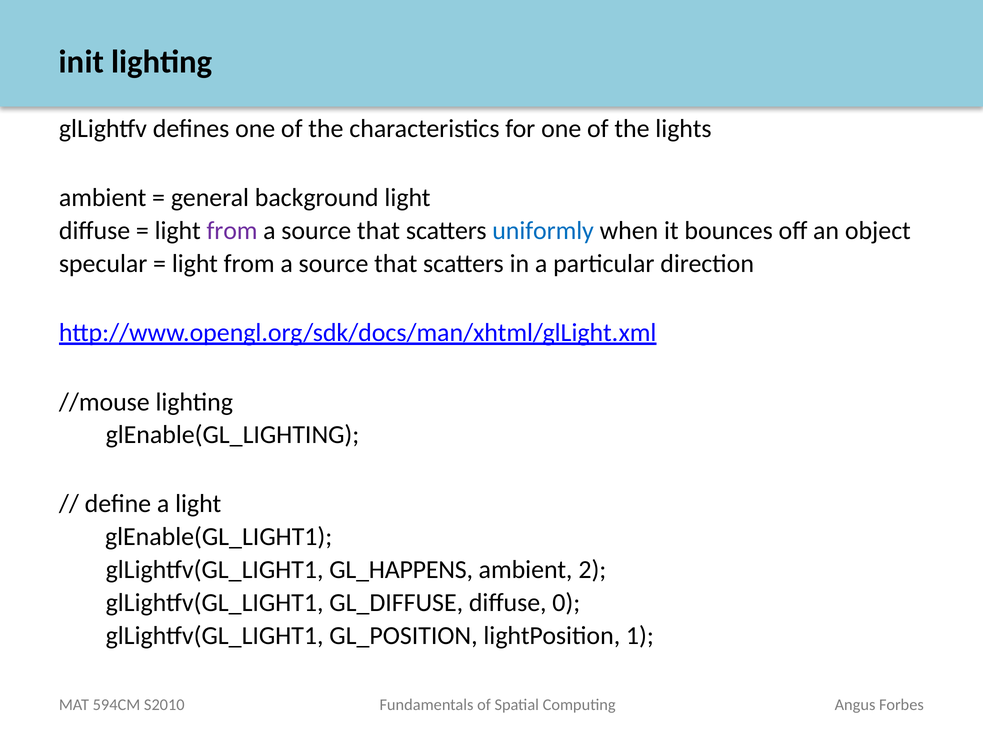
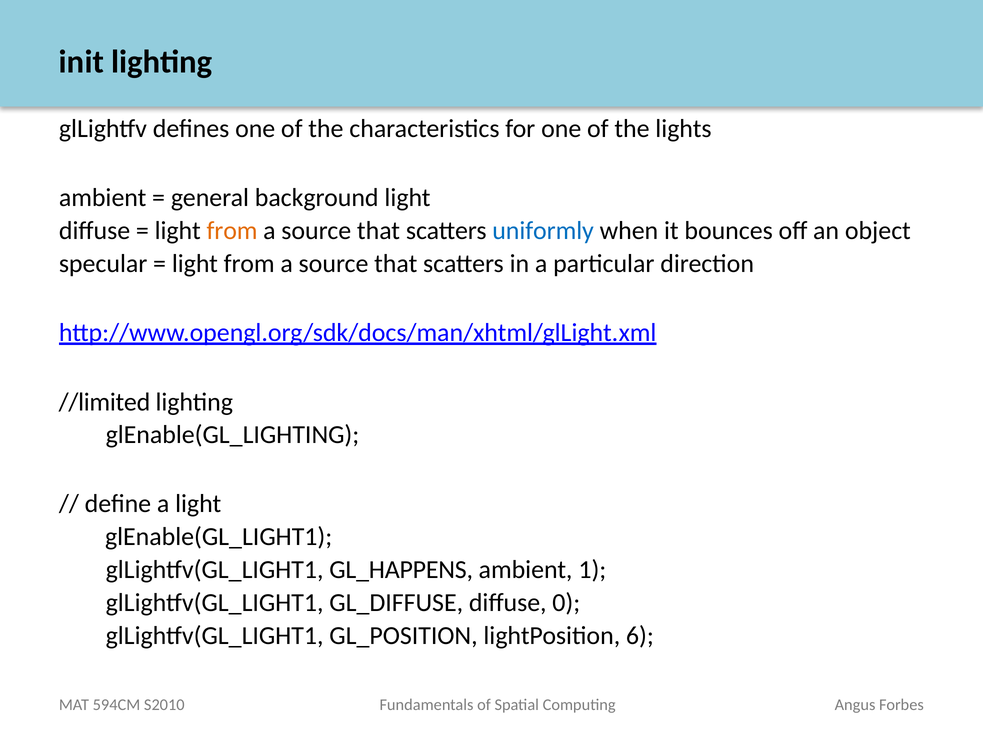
from at (232, 231) colour: purple -> orange
//mouse: //mouse -> //limited
2: 2 -> 1
1: 1 -> 6
